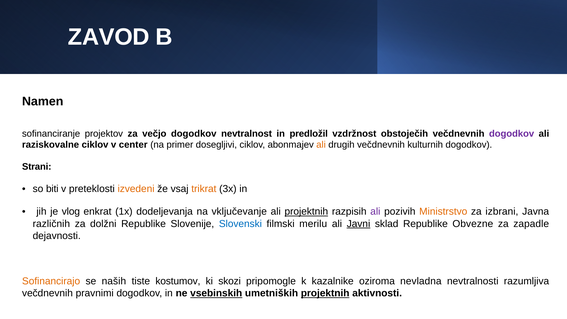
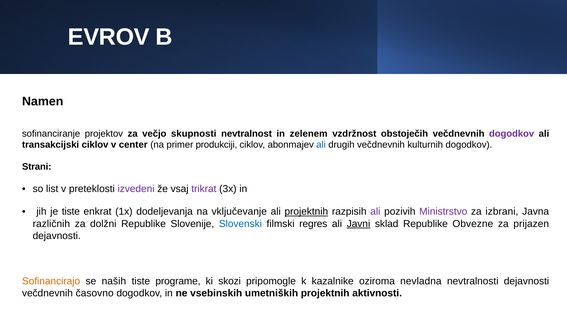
ZAVOD: ZAVOD -> EVROV
večjo dogodkov: dogodkov -> skupnosti
predložil: predložil -> zelenem
raziskovalne: raziskovalne -> transakcijski
dosegljivi: dosegljivi -> produkciji
ali at (321, 145) colour: orange -> blue
biti: biti -> list
izvedeni colour: orange -> purple
trikrat colour: orange -> purple
je vlog: vlog -> tiste
Ministrstvo colour: orange -> purple
merilu: merilu -> regres
zapadle: zapadle -> prijazen
kostumov: kostumov -> programe
nevtralnosti razumljiva: razumljiva -> dejavnosti
pravnimi: pravnimi -> časovno
vsebinskih underline: present -> none
projektnih at (325, 293) underline: present -> none
